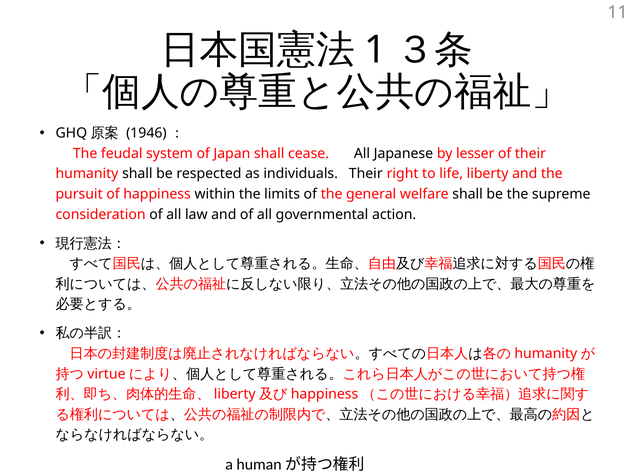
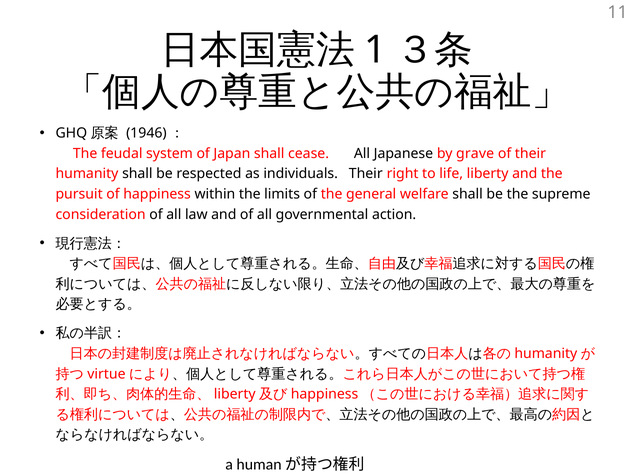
lesser: lesser -> grave
